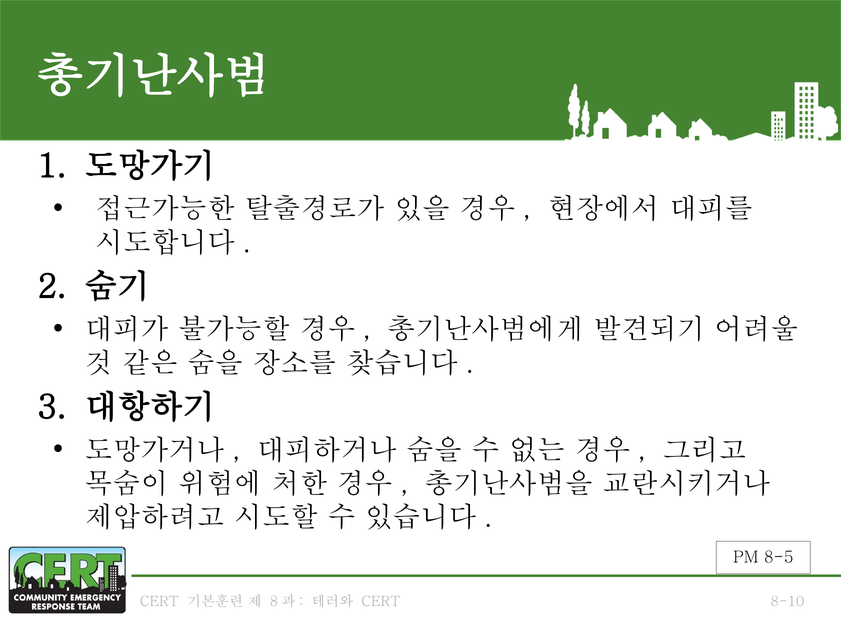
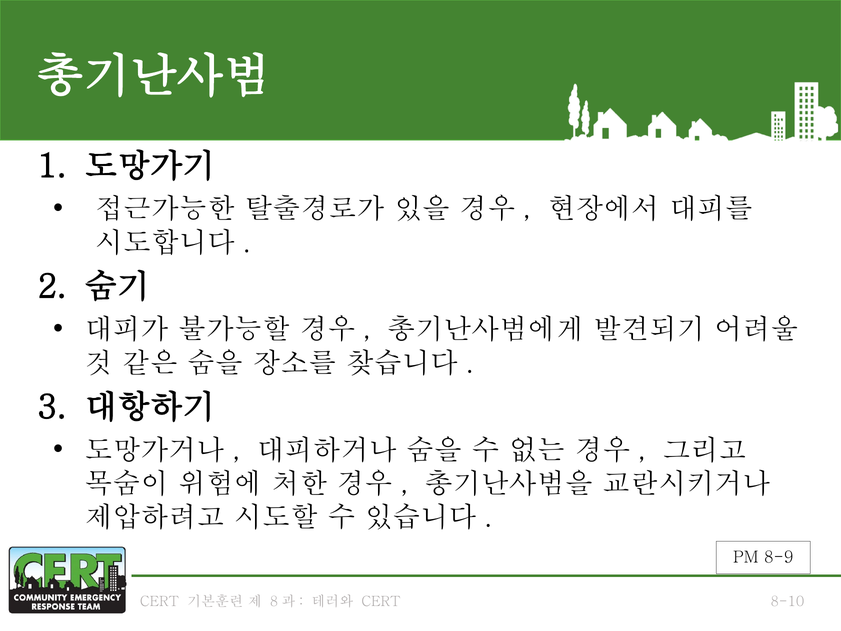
8-5: 8-5 -> 8-9
